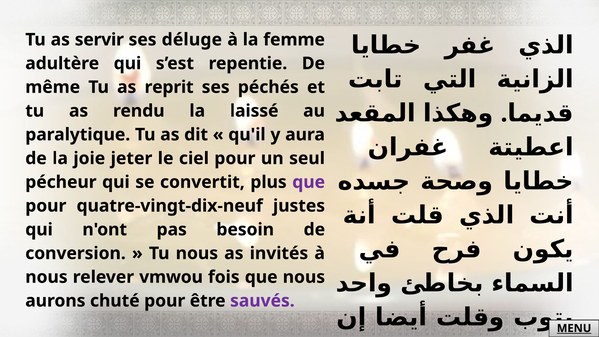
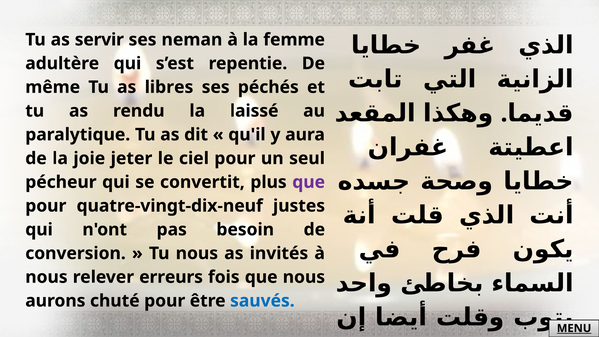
déluge: déluge -> neman
reprit: reprit -> libres
vmwou: vmwou -> erreurs
sauvés colour: purple -> blue
